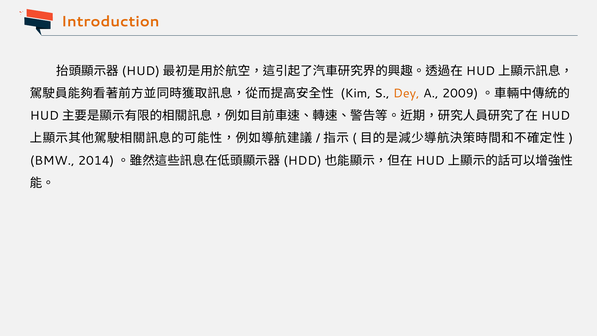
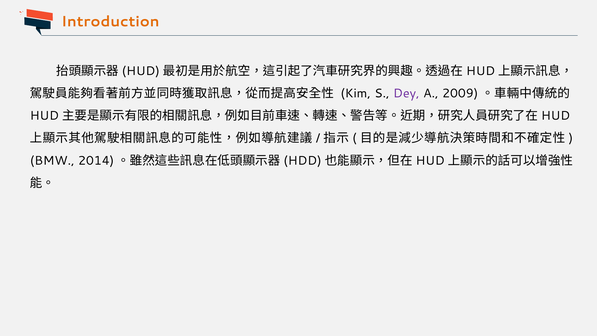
Dey colour: orange -> purple
